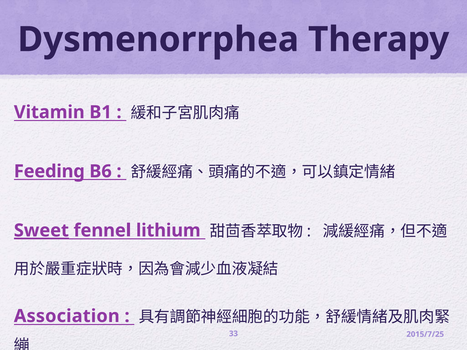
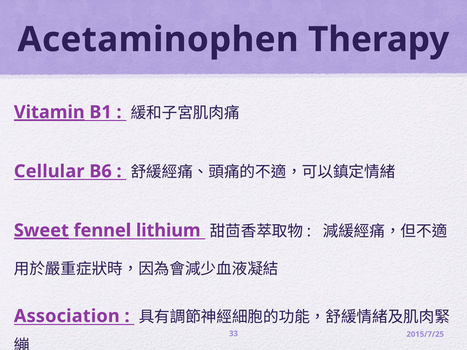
Dysmenorrphea: Dysmenorrphea -> Acetaminophen
Vitamin underline: none -> present
Feeding: Feeding -> Cellular
